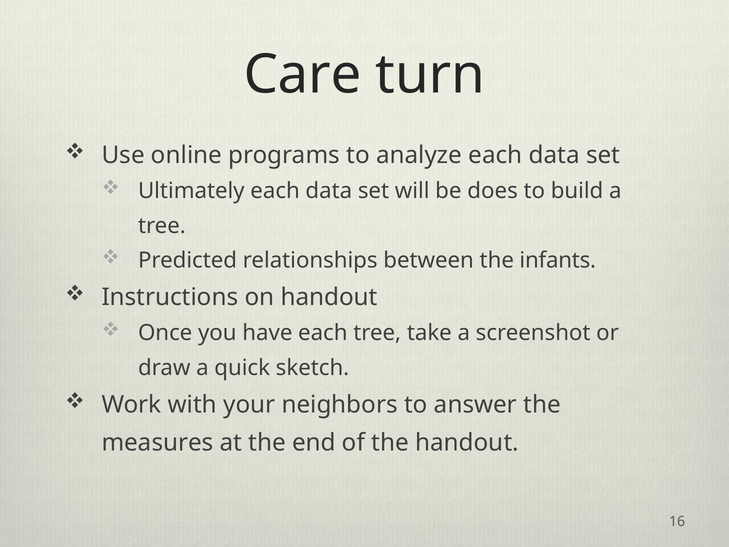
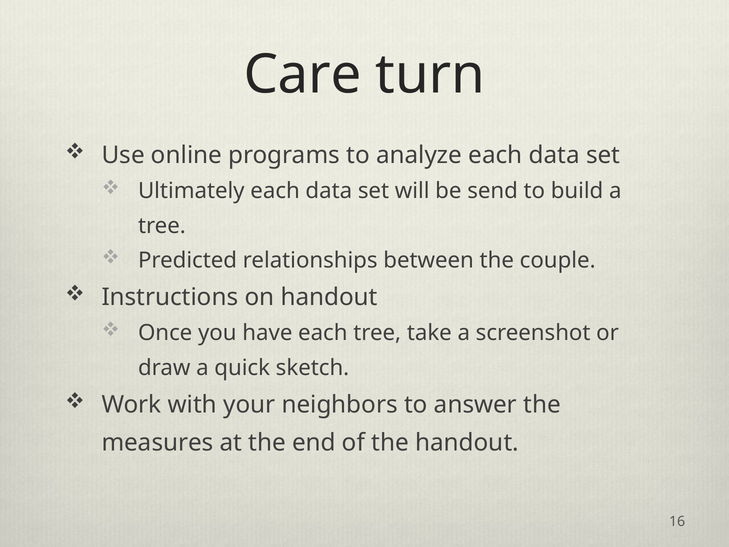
does: does -> send
infants: infants -> couple
